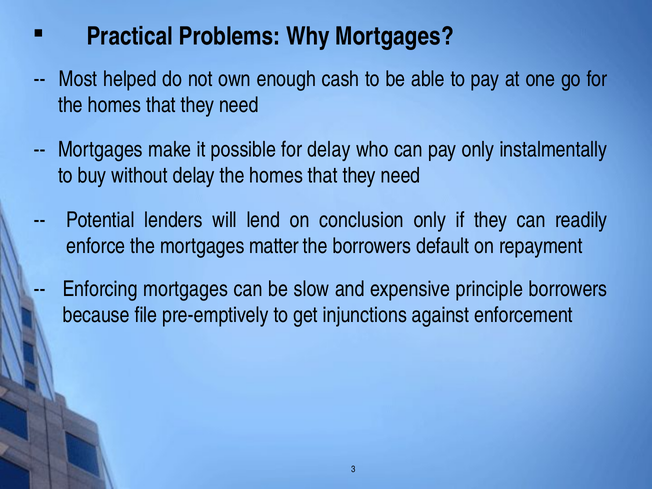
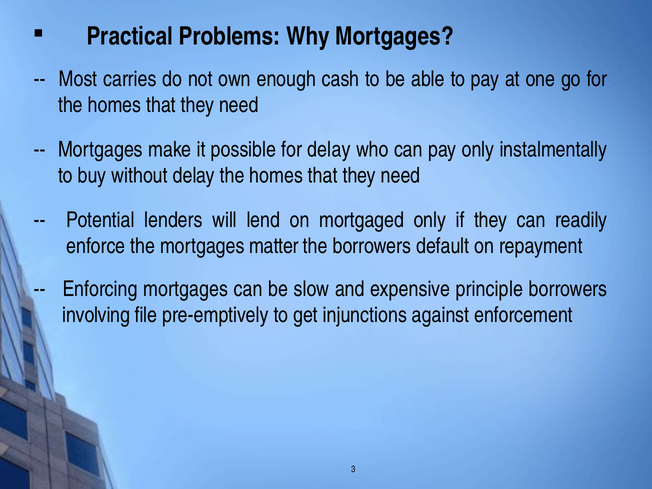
helped: helped -> carries
conclusion: conclusion -> mortgaged
because: because -> involving
